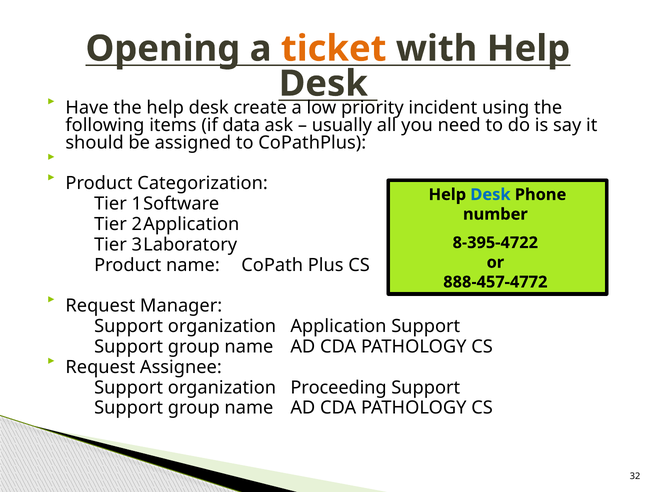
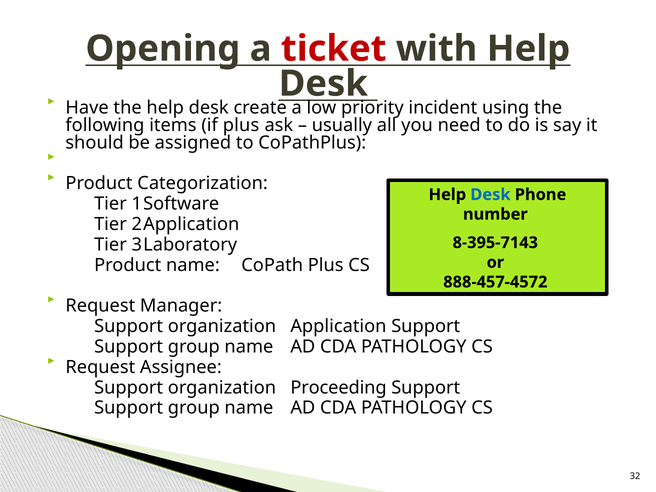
ticket colour: orange -> red
if data: data -> plus
8-395-4722: 8-395-4722 -> 8-395-7143
888-457-4772: 888-457-4772 -> 888-457-4572
